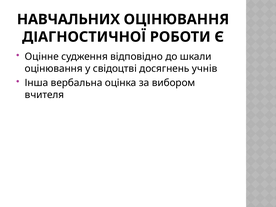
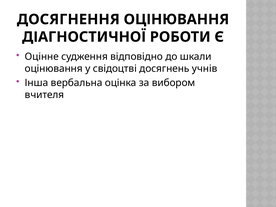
НАВЧАЛЬНИХ: НАВЧАЛЬНИХ -> ДОСЯГНЕННЯ
